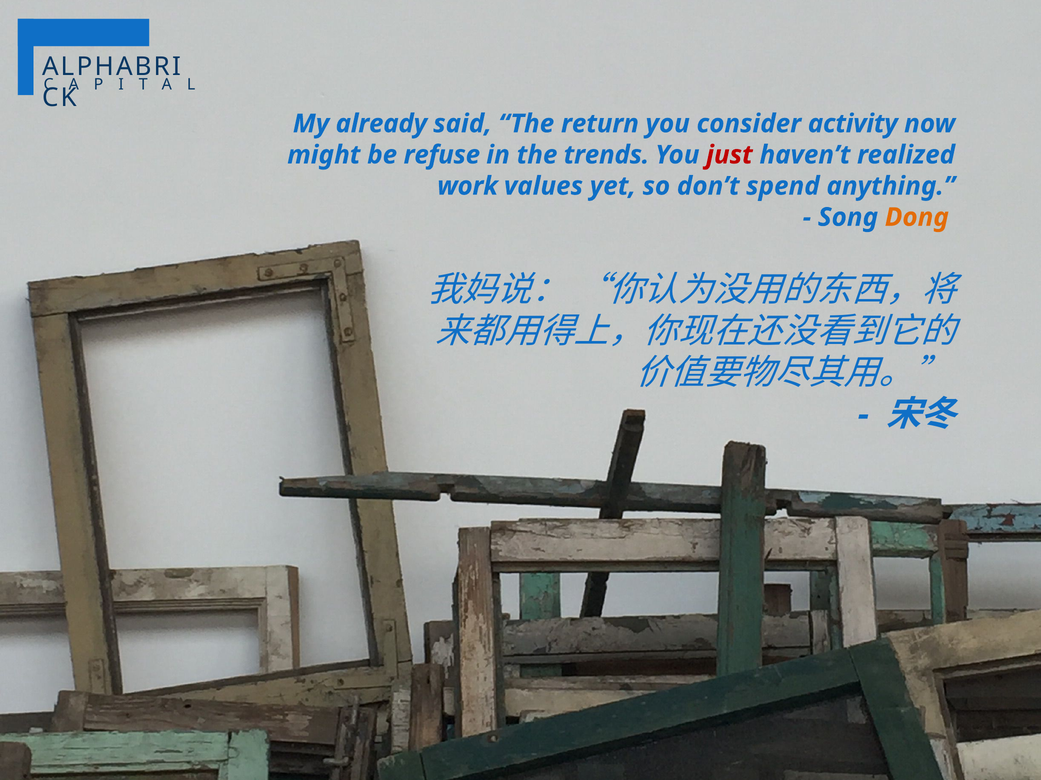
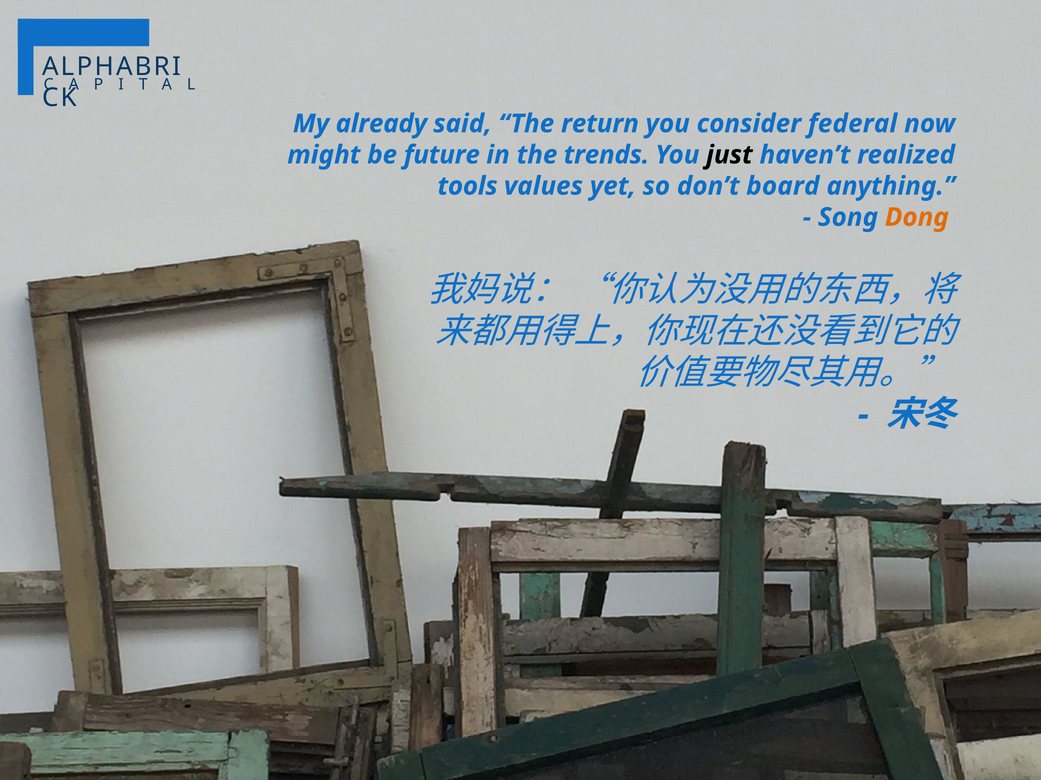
activity: activity -> federal
refuse: refuse -> future
just colour: red -> black
work: work -> tools
spend: spend -> board
